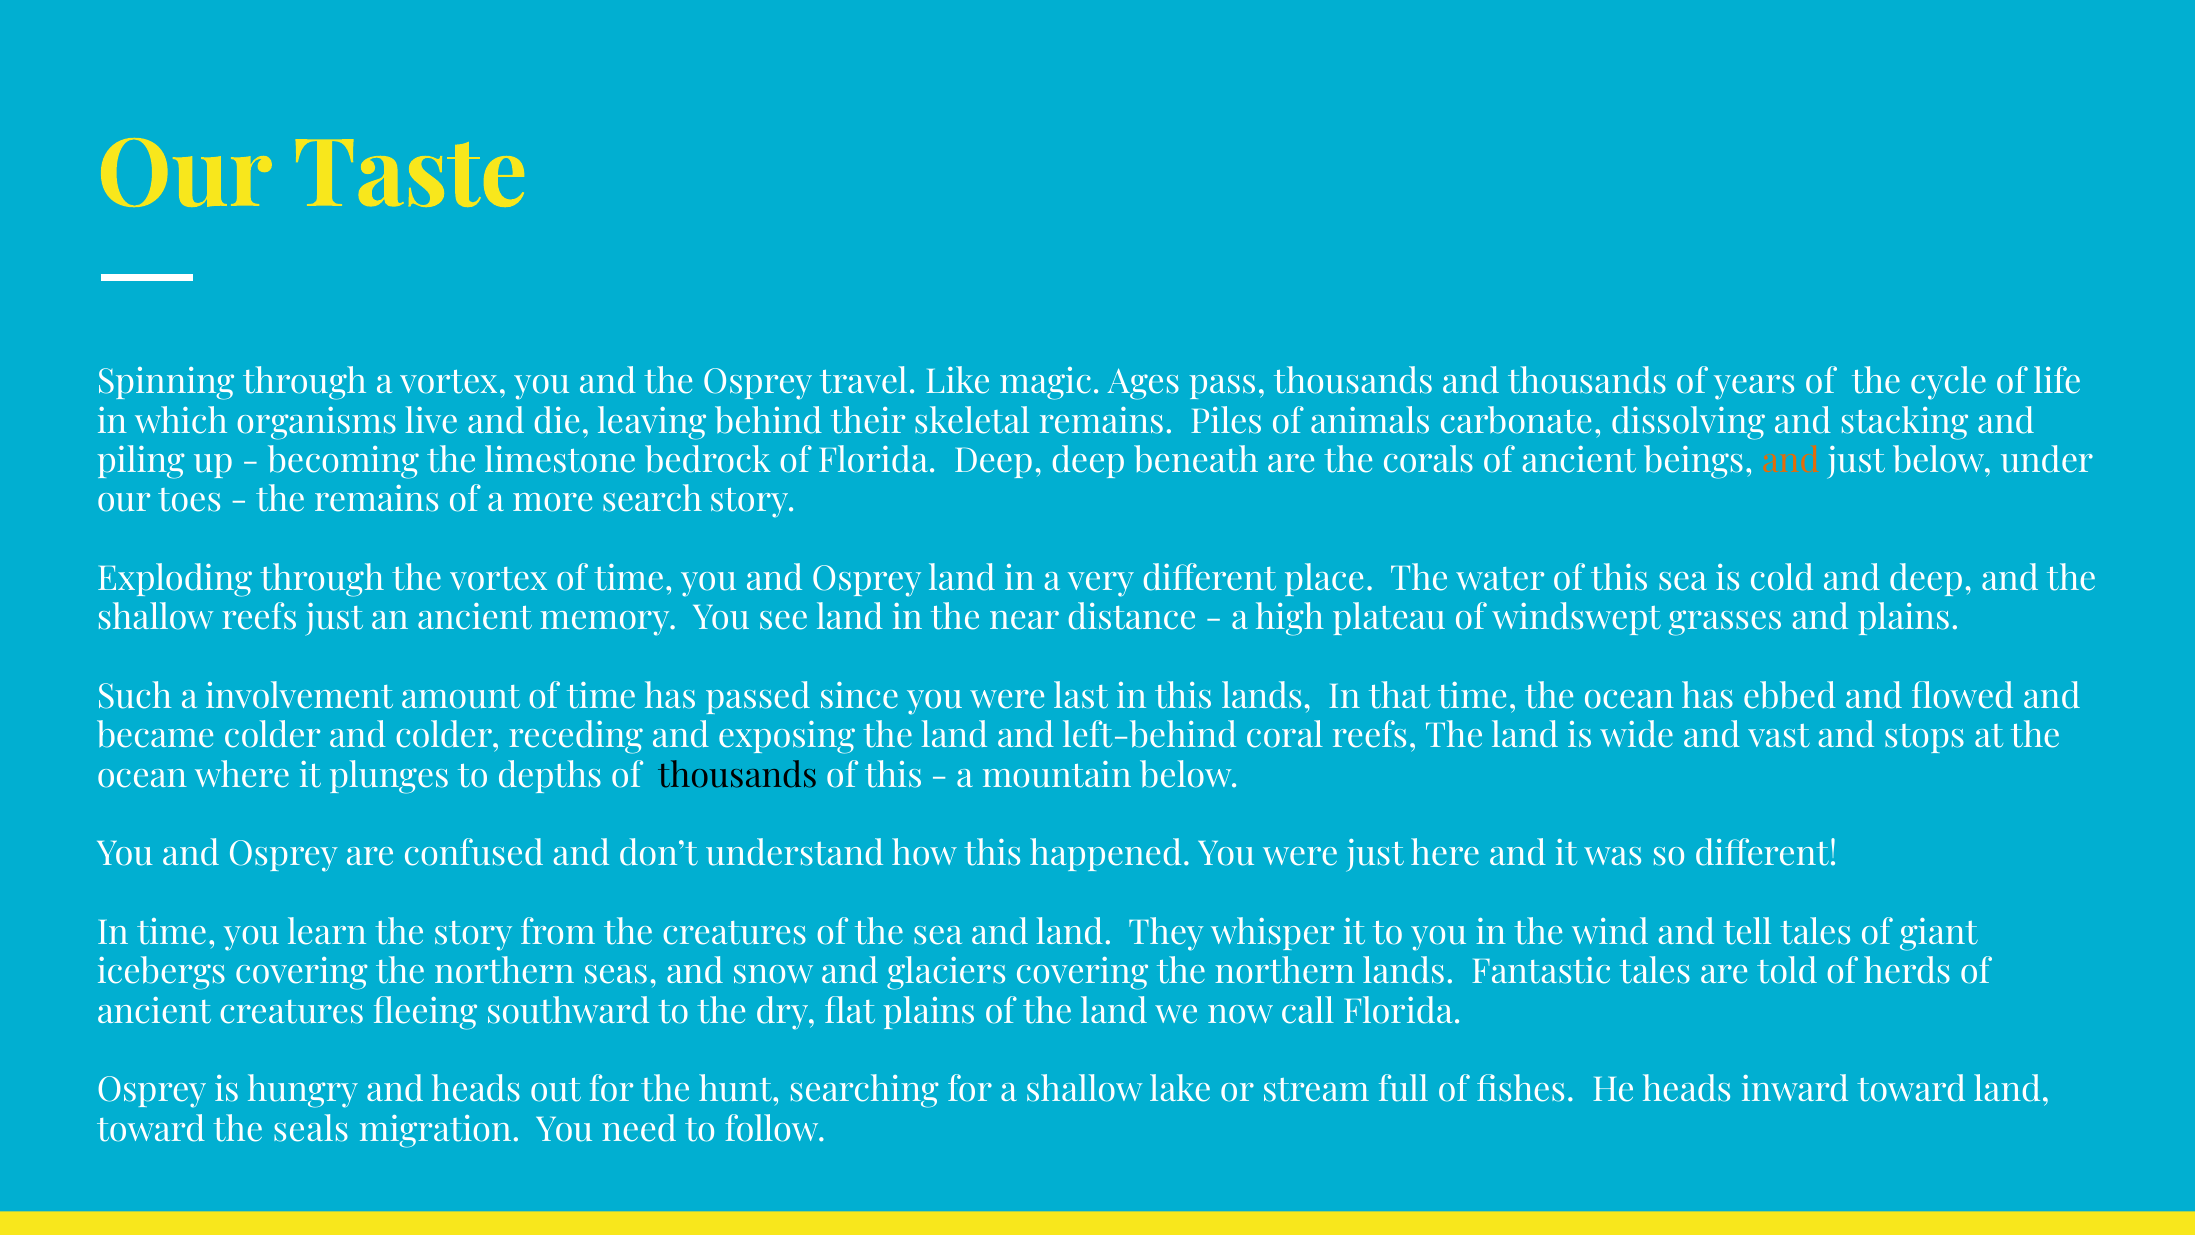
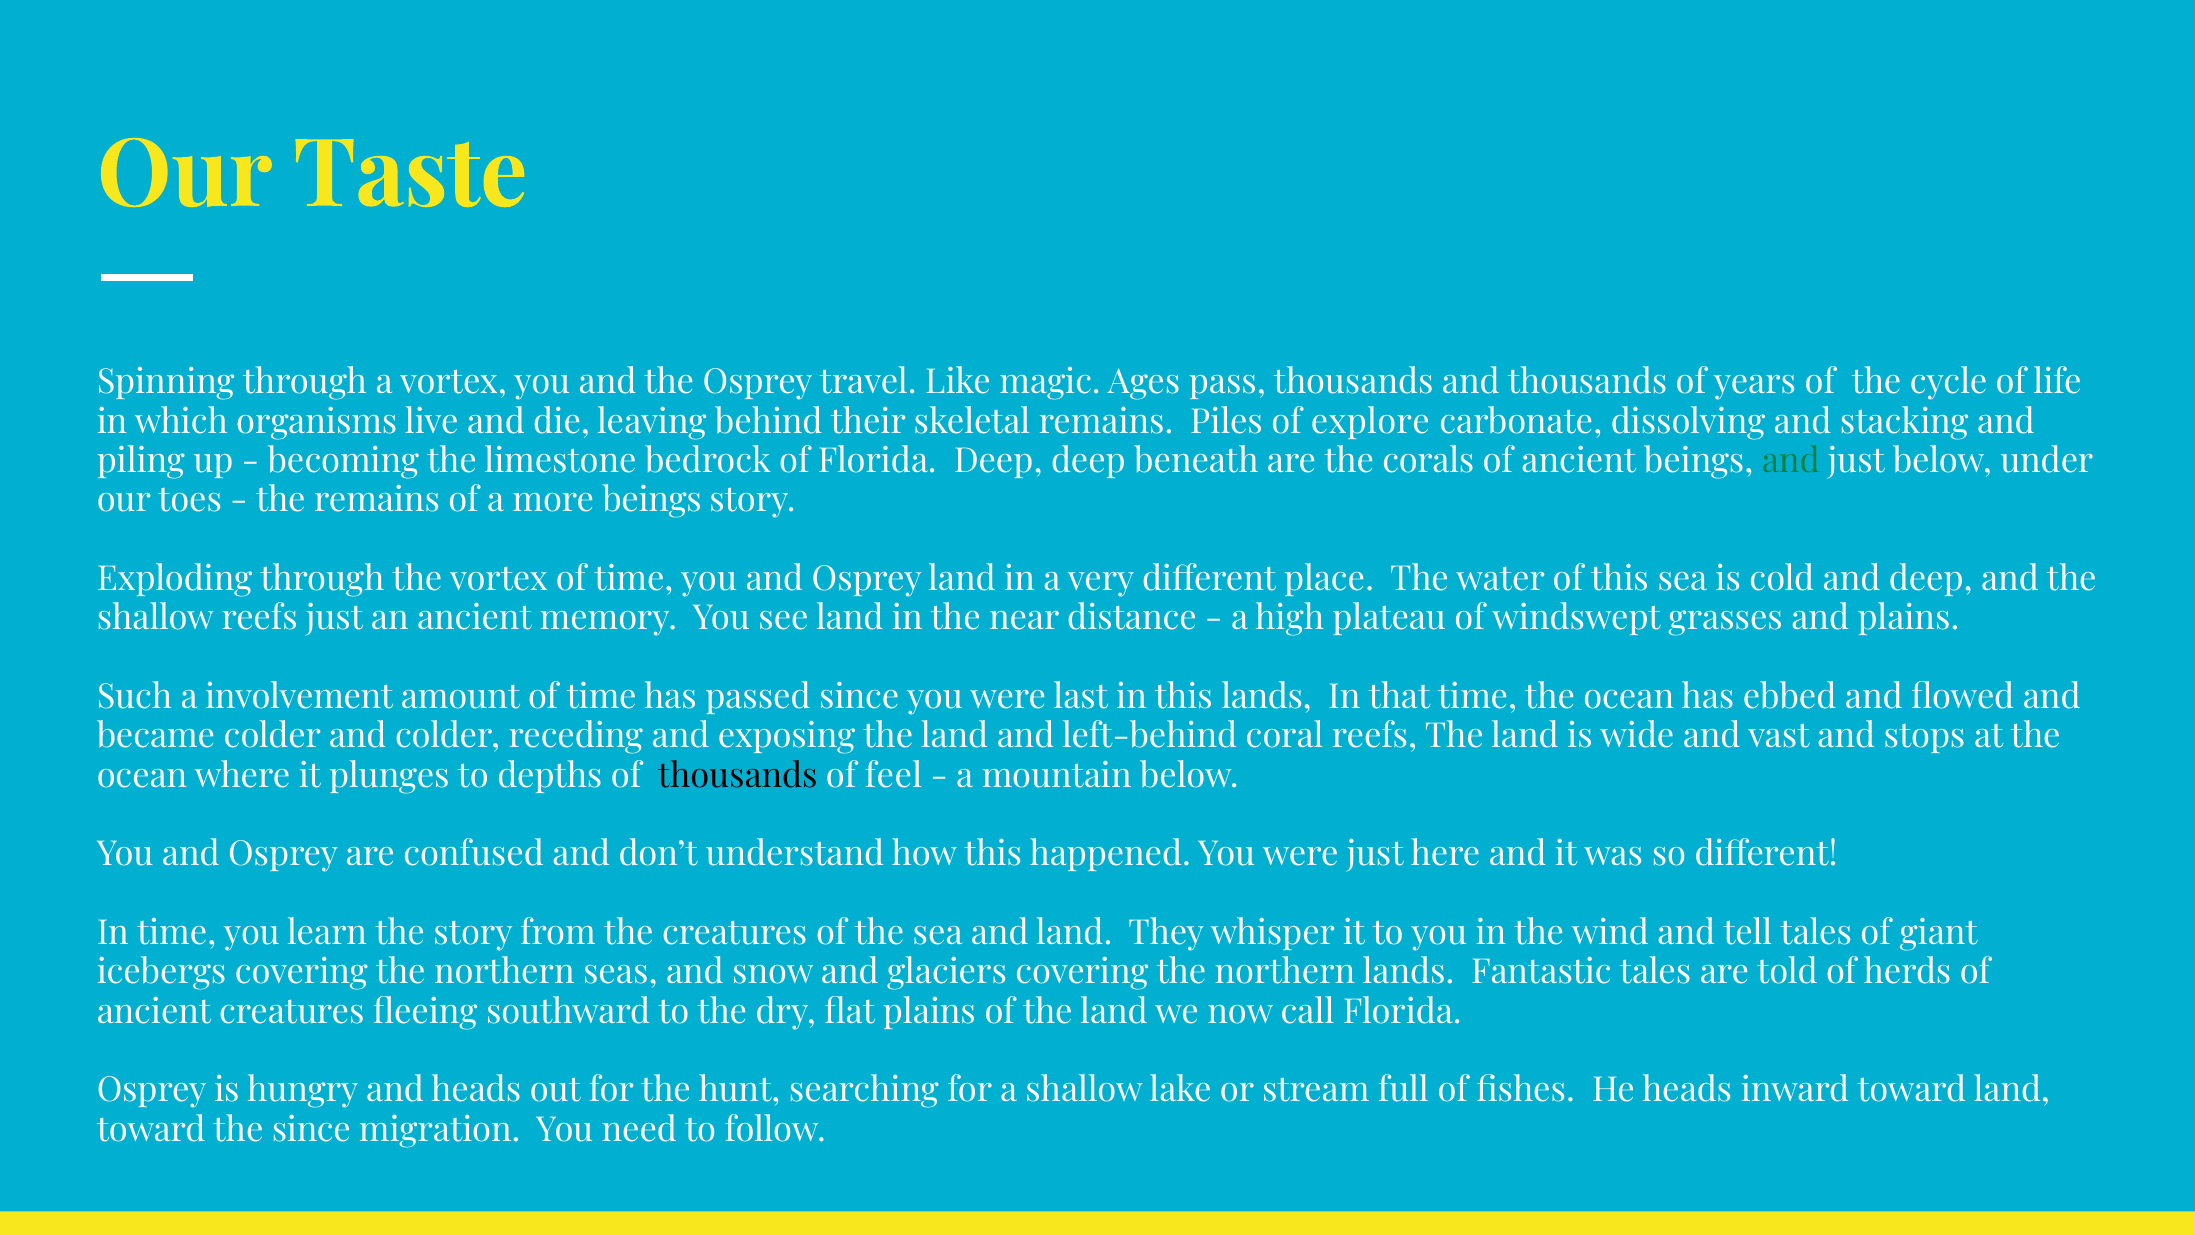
animals: animals -> explore
and at (1791, 461) colour: orange -> green
more search: search -> beings
this at (894, 776): this -> feel
the seals: seals -> since
